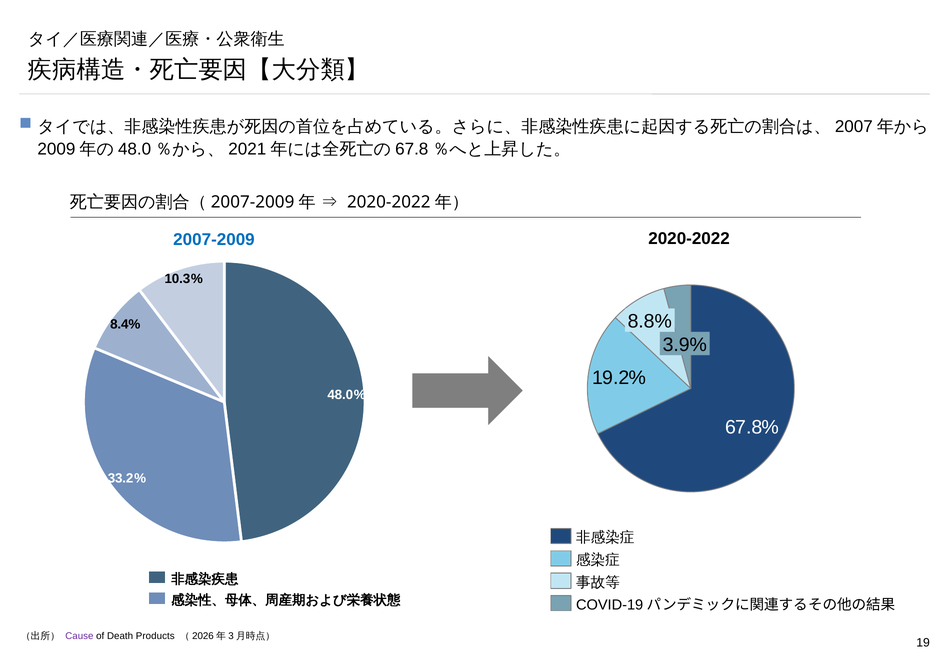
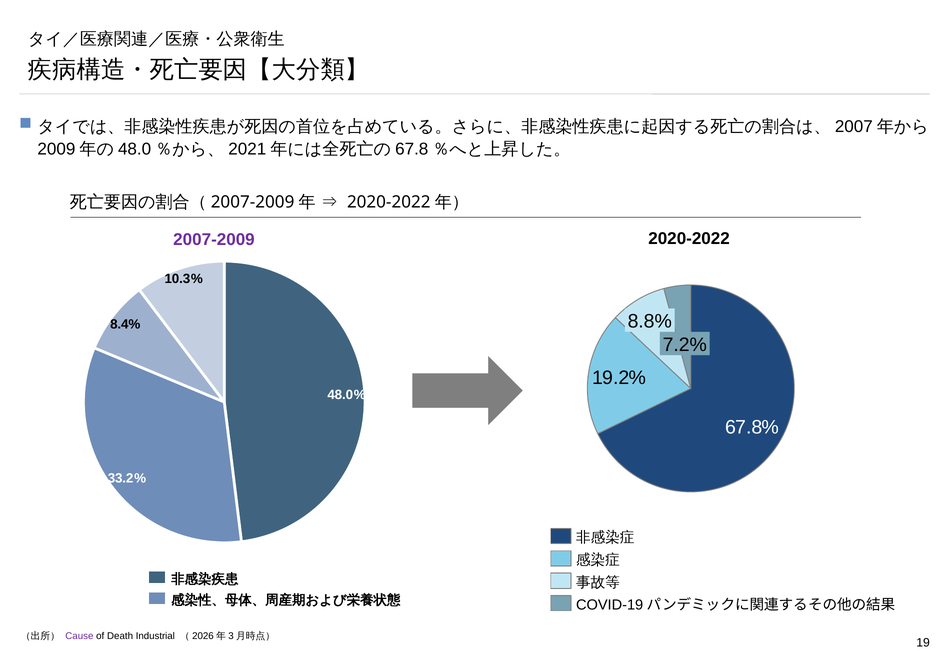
2007-2009 colour: blue -> purple
3.9%: 3.9% -> 7.2%
Products: Products -> Industrial
